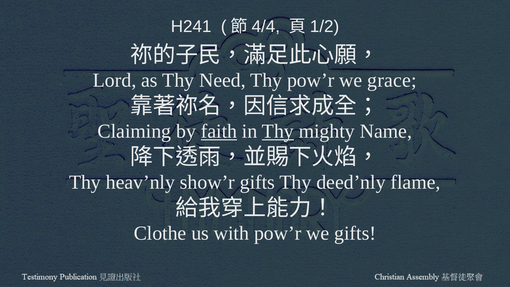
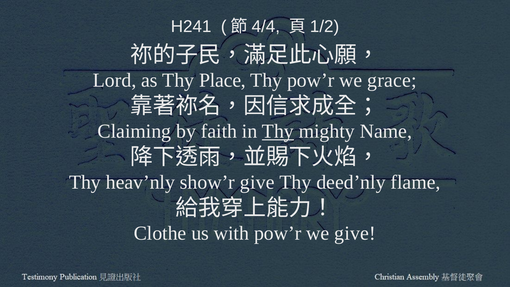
Need: Need -> Place
faith underline: present -> none
show’r gifts: gifts -> give
we gifts: gifts -> give
